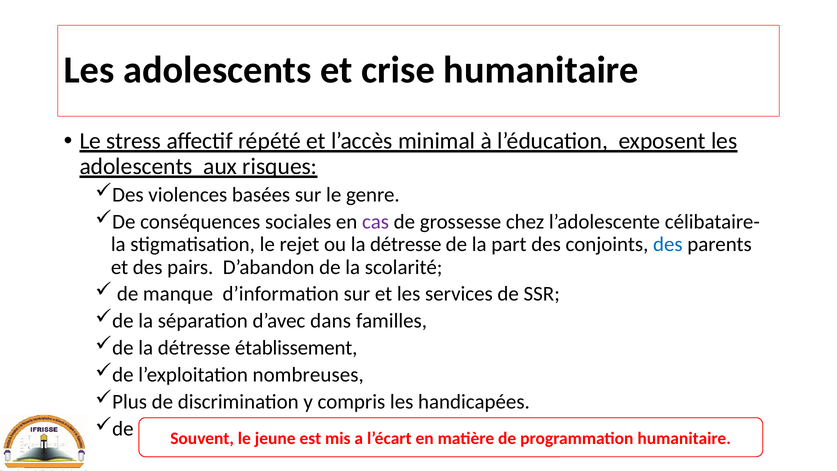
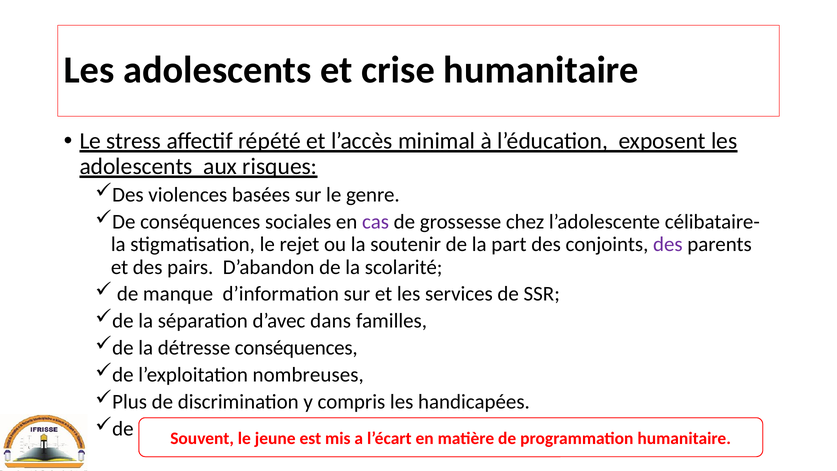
ou la détresse: détresse -> soutenir
des at (668, 244) colour: blue -> purple
détresse établissement: établissement -> conséquences
